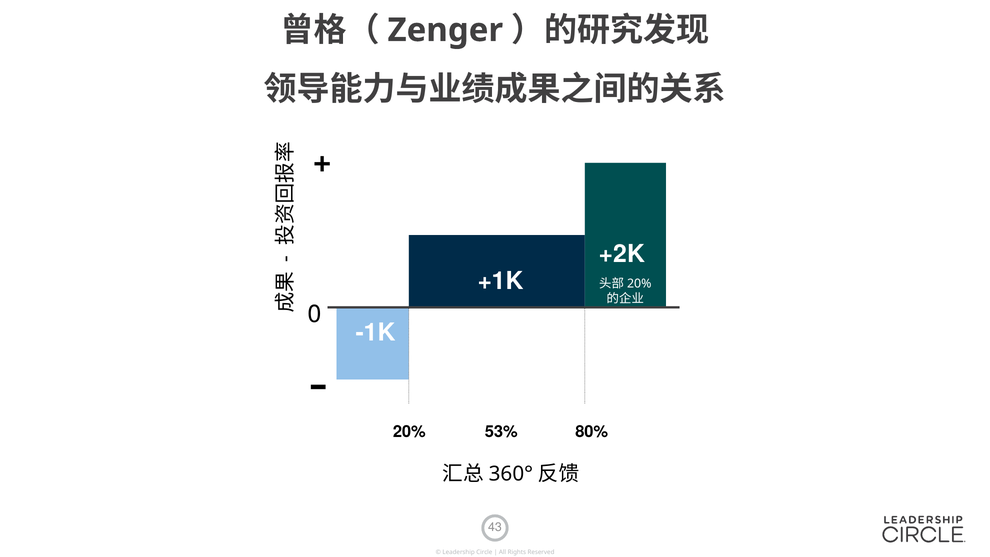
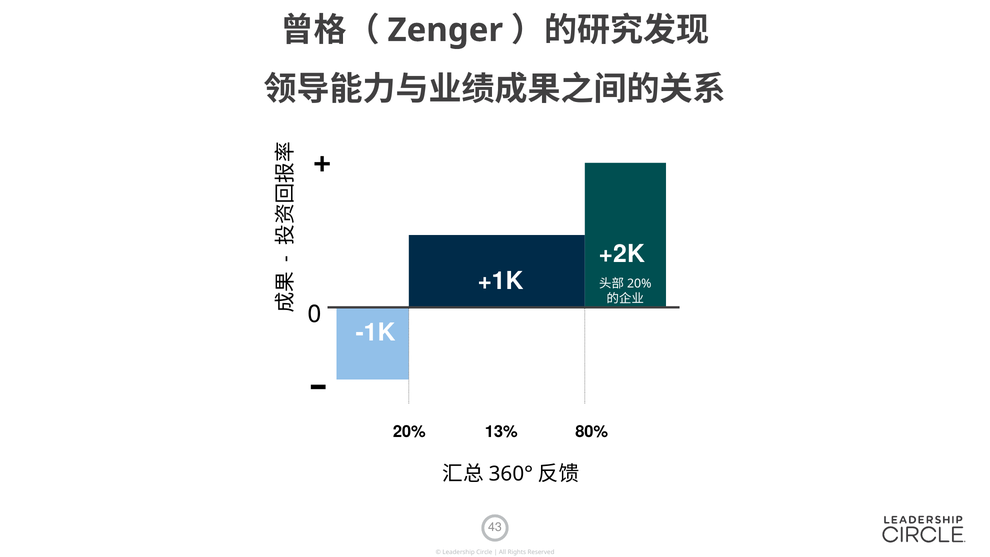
53%: 53% -> 13%
